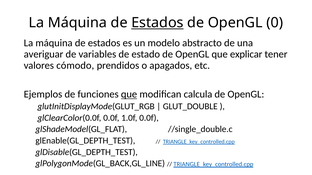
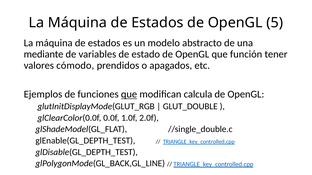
Estados at (157, 23) underline: present -> none
0: 0 -> 5
averiguar: averiguar -> mediante
explicar: explicar -> función
1.0f 0.0f: 0.0f -> 2.0f
